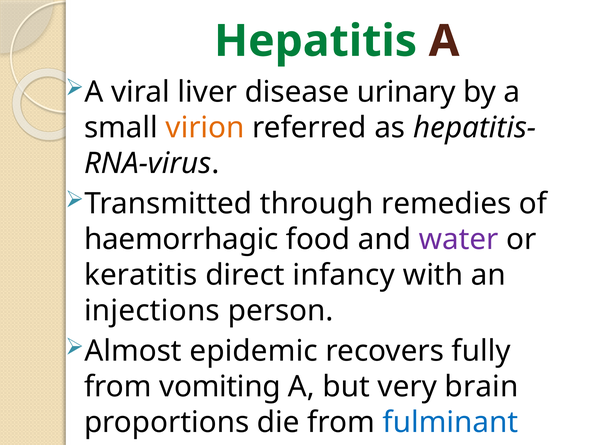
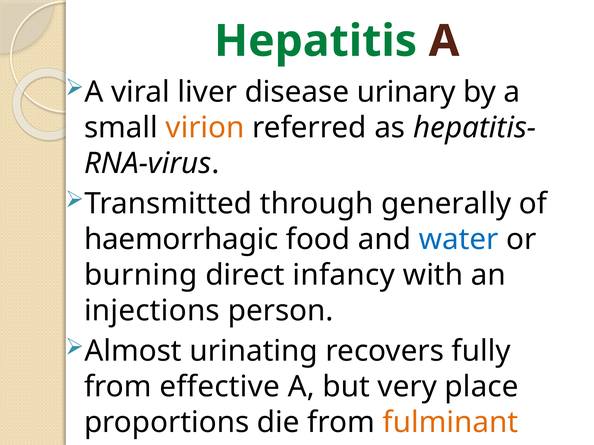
remedies: remedies -> generally
water at (459, 240) colour: purple -> blue
keratitis: keratitis -> burning
epidemic: epidemic -> urinating
vomiting: vomiting -> effective
brain: brain -> place
fulminant colour: blue -> orange
